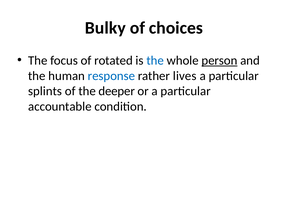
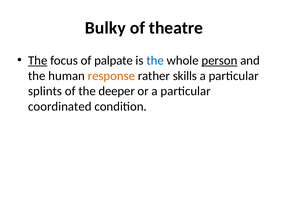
choices: choices -> theatre
The at (38, 60) underline: none -> present
rotated: rotated -> palpate
response colour: blue -> orange
lives: lives -> skills
accountable: accountable -> coordinated
